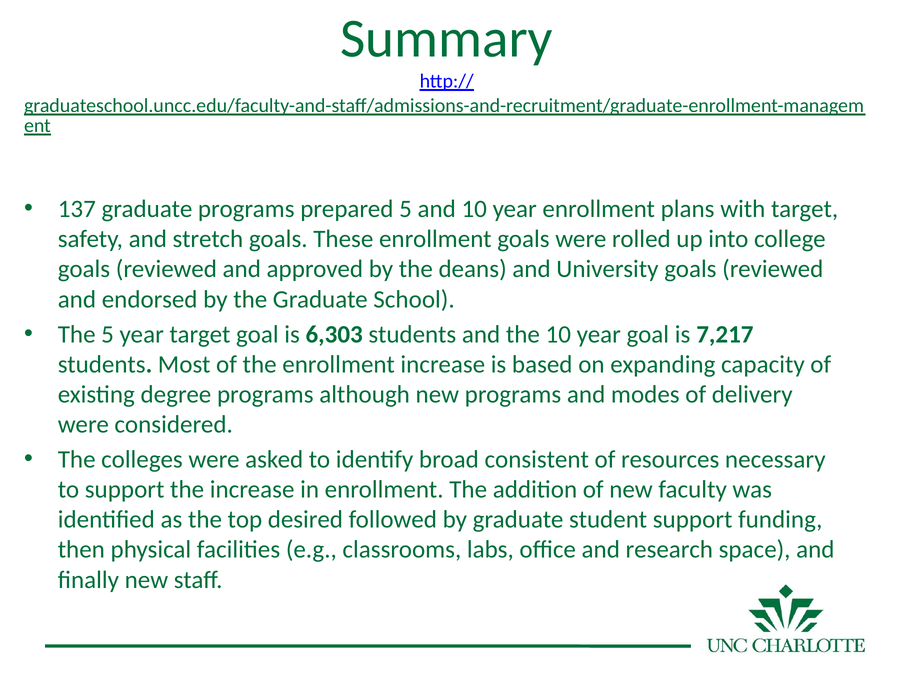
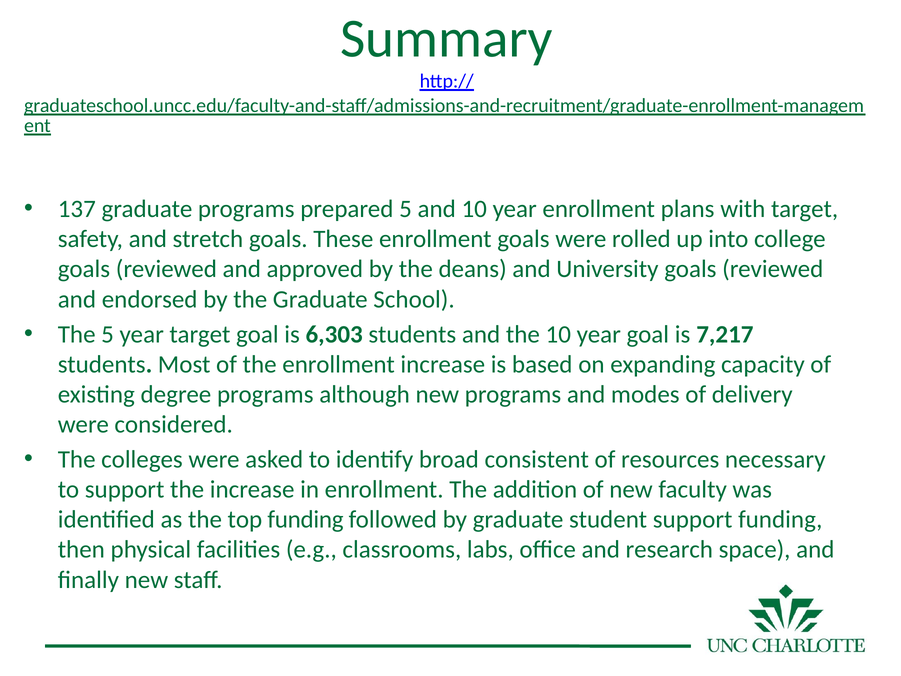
top desired: desired -> funding
